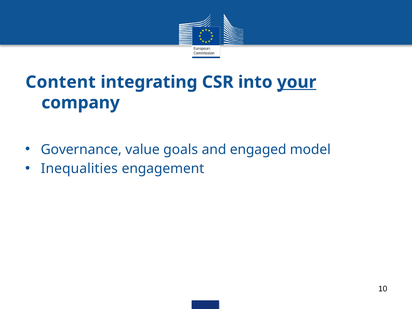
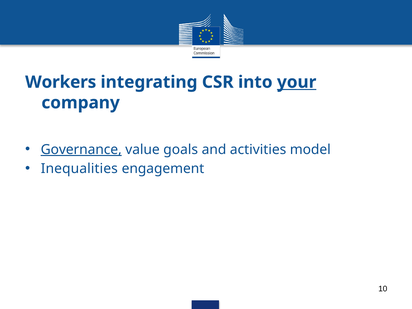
Content: Content -> Workers
Governance underline: none -> present
engaged: engaged -> activities
